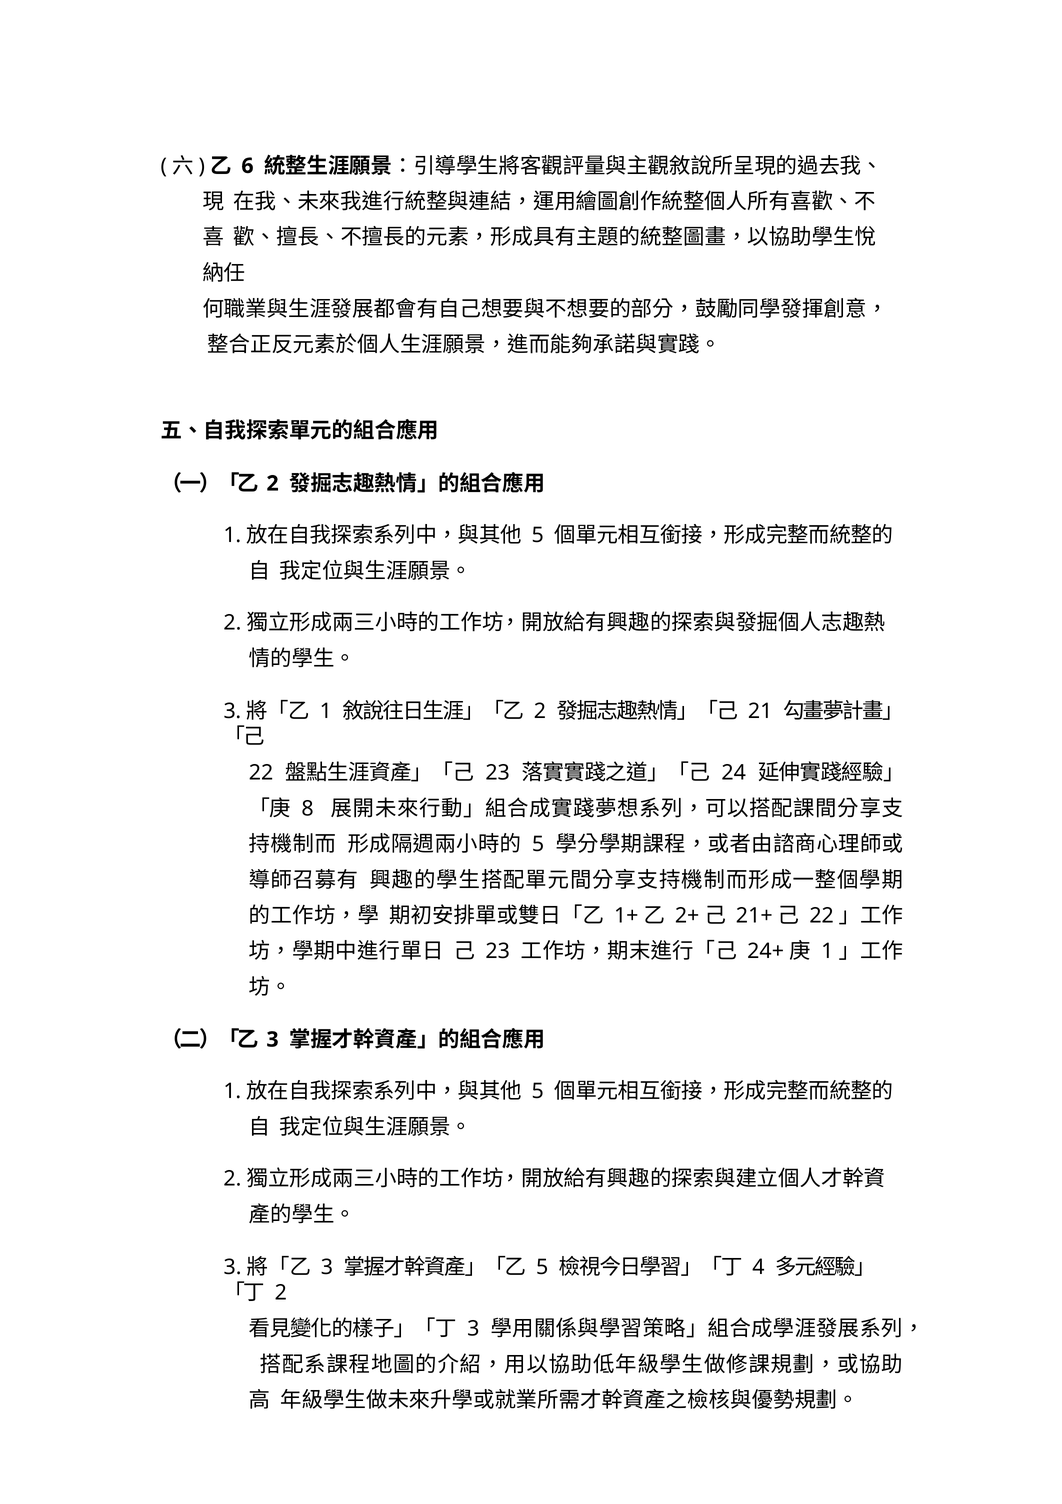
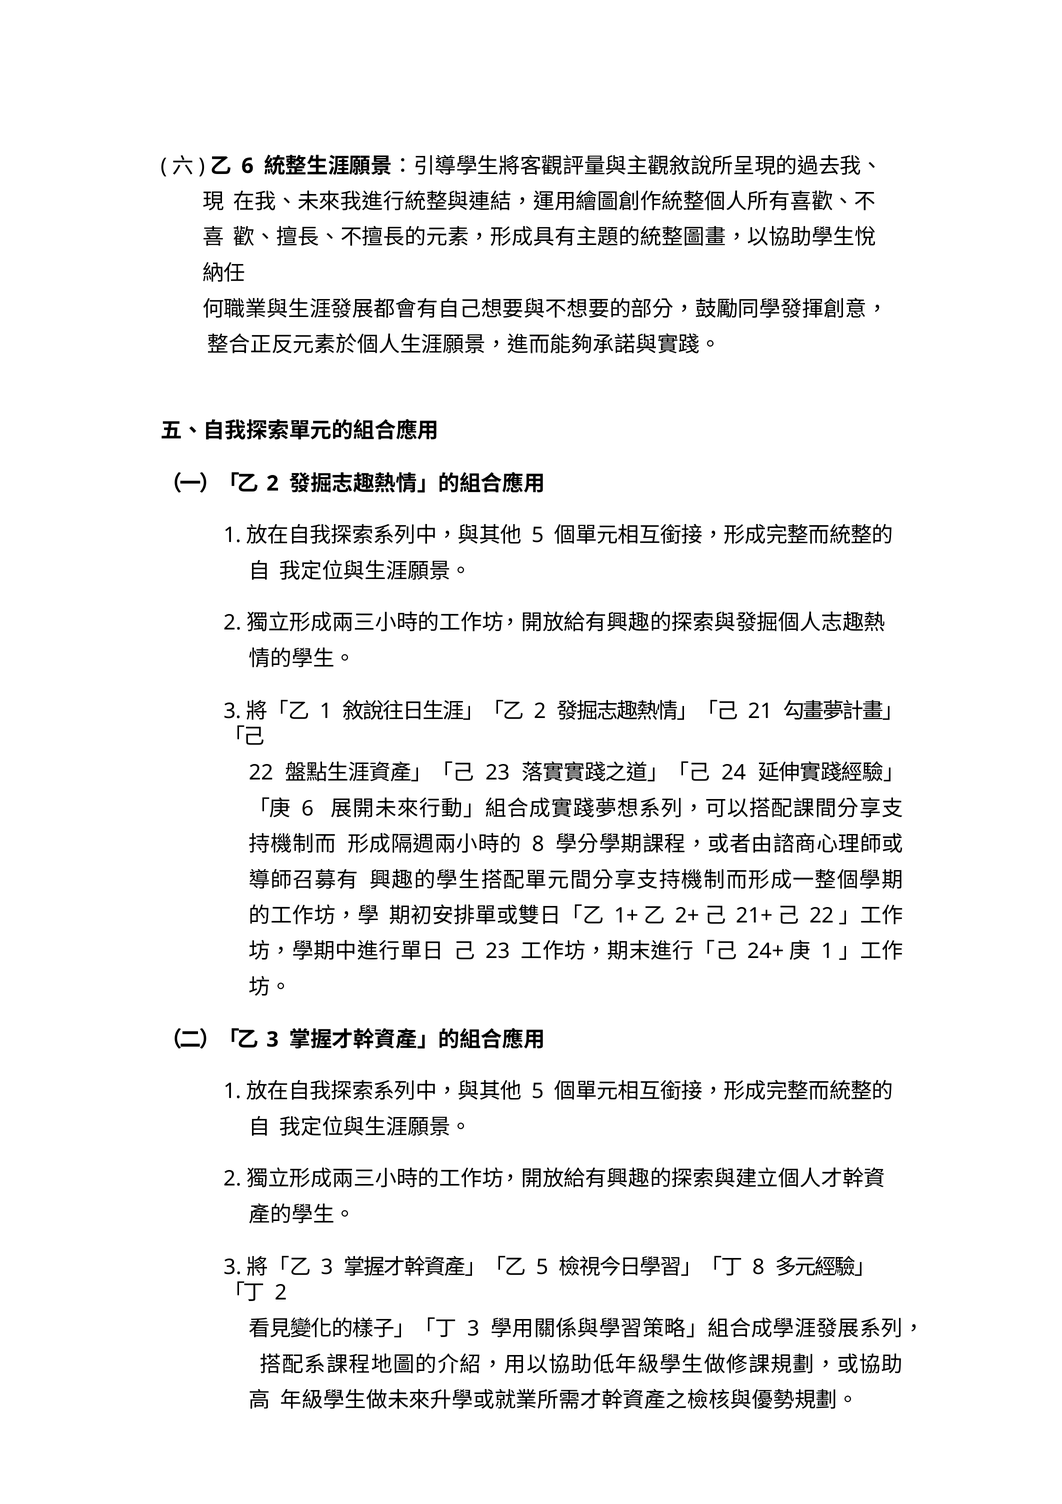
8 at (308, 808): 8 -> 6
5 at (538, 844): 5 -> 8
4 at (758, 1267): 4 -> 8
